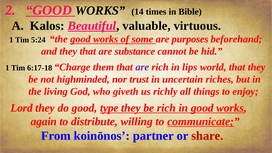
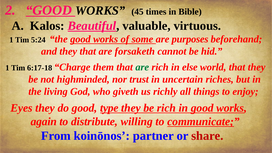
14: 14 -> 45
substance: substance -> forsaketh
are at (142, 67) colour: purple -> green
lips: lips -> else
Lord: Lord -> Eyes
